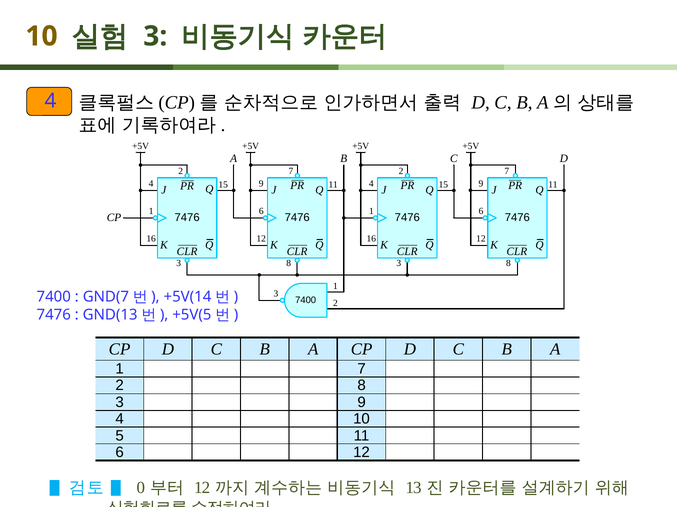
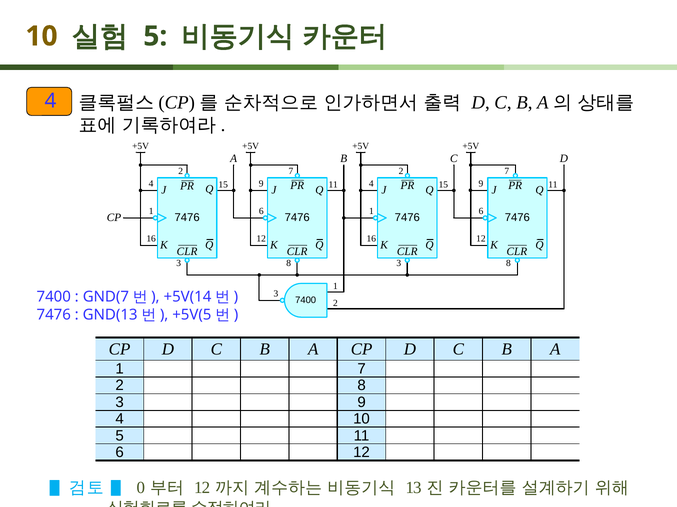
3 at (155, 36): 3 -> 5
